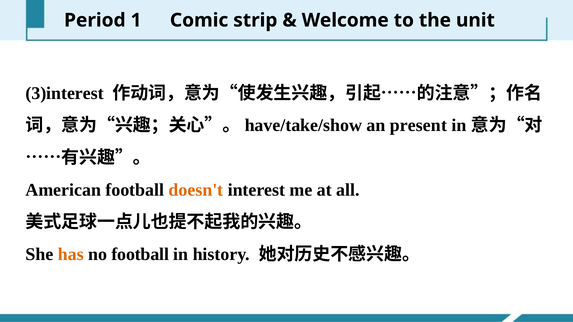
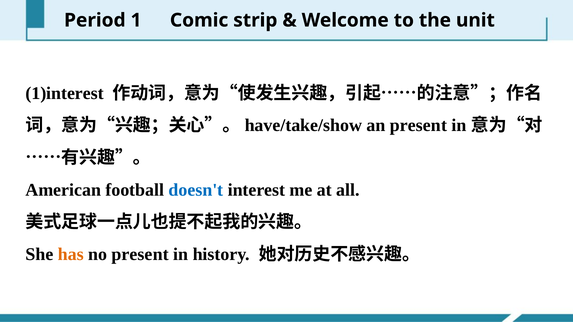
3)interest: 3)interest -> 1)interest
doesn't colour: orange -> blue
no football: football -> present
